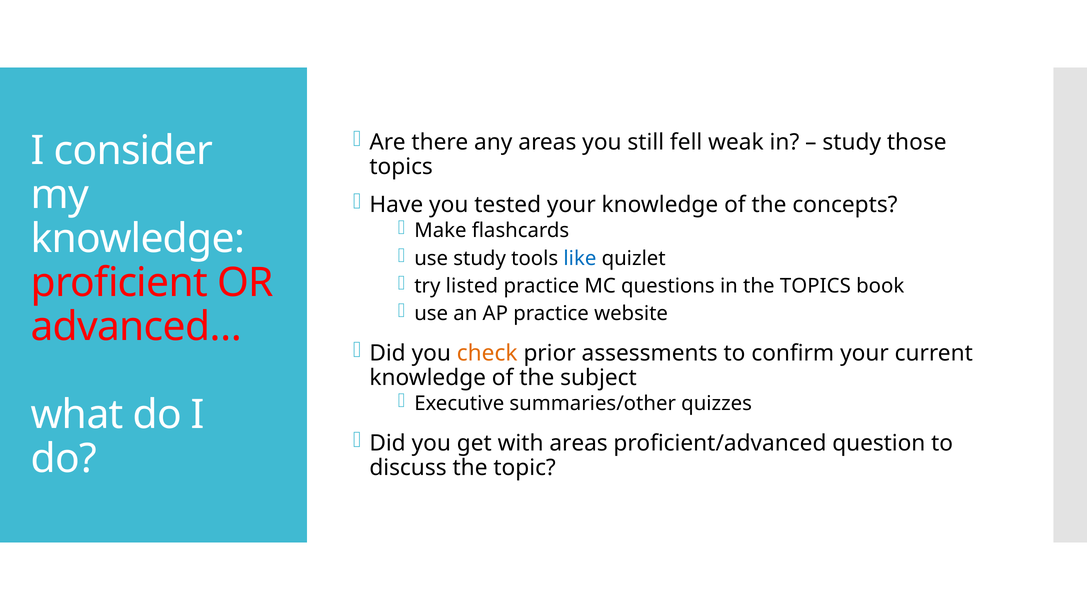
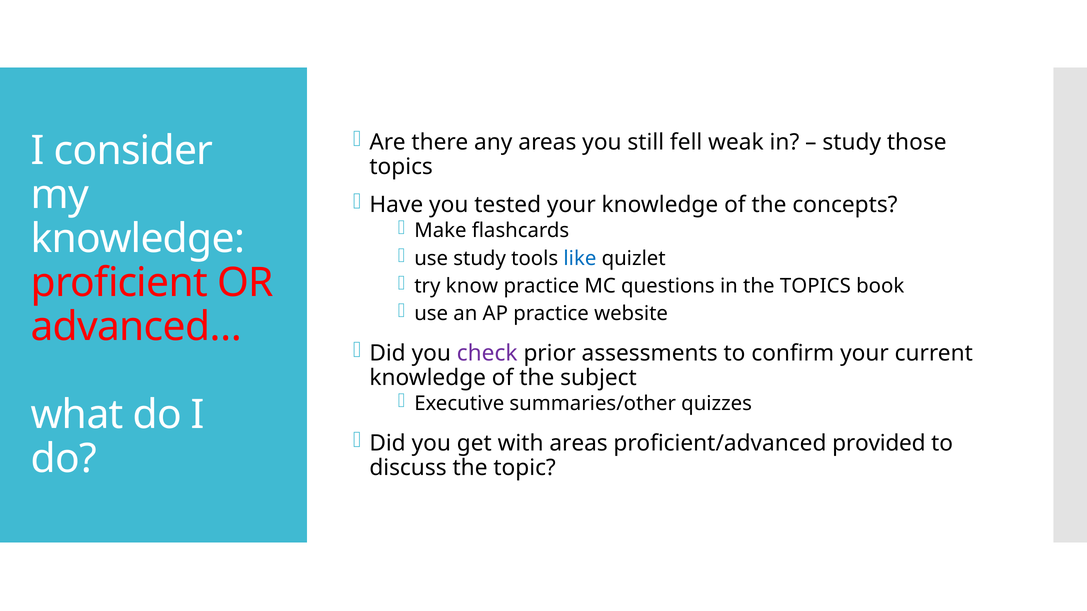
listed: listed -> know
check colour: orange -> purple
question: question -> provided
